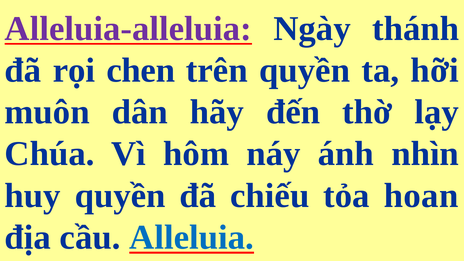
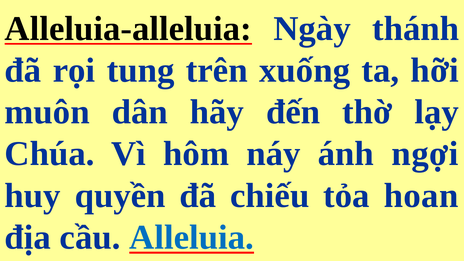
Alleluia-alleluia colour: purple -> black
chen: chen -> tung
trên quyền: quyền -> xuống
nhìn: nhìn -> ngợi
